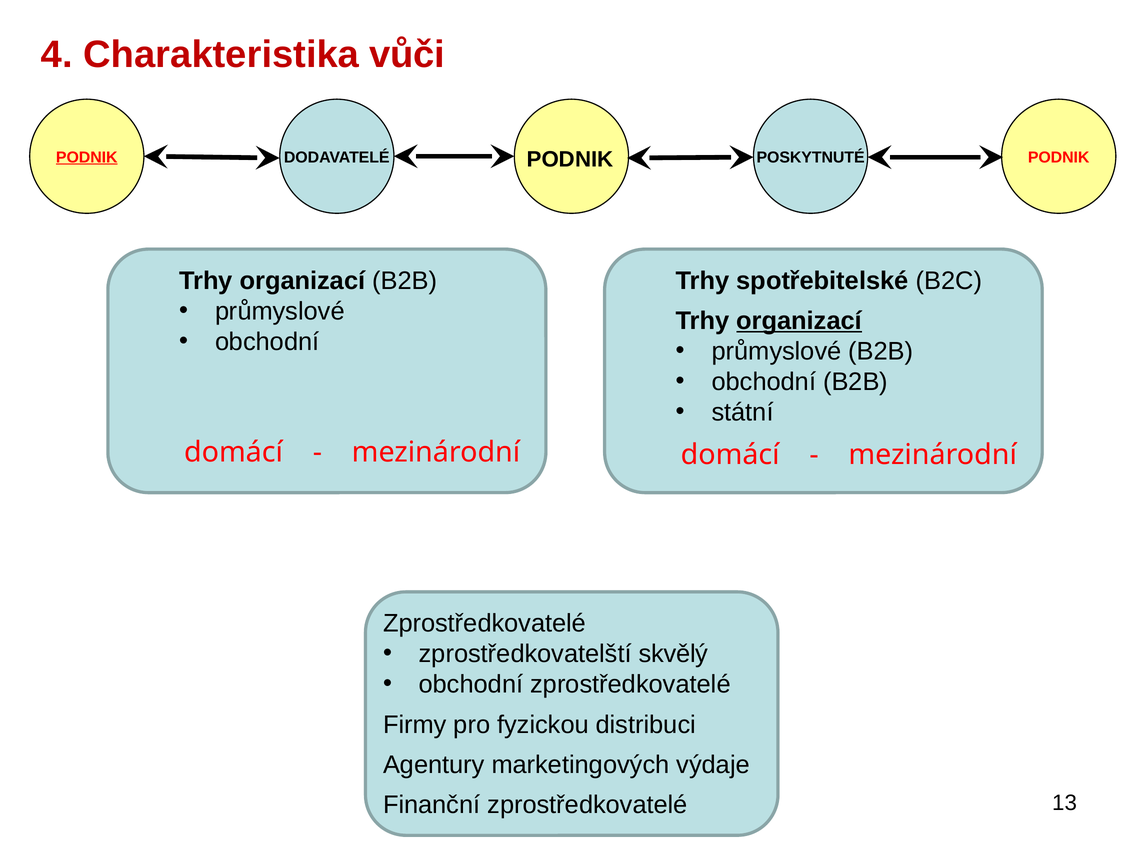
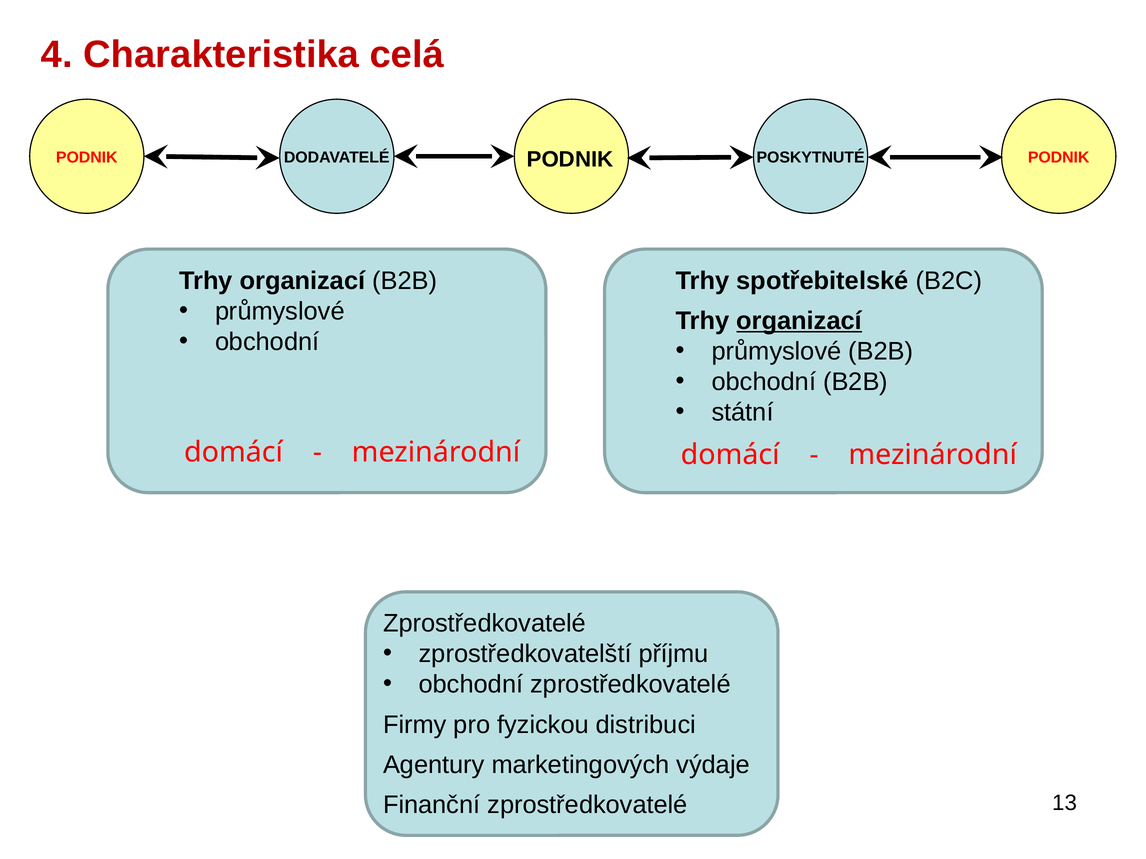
vůči: vůči -> celá
PODNIK at (87, 157) underline: present -> none
skvělý: skvělý -> příjmu
